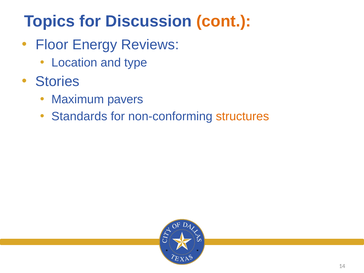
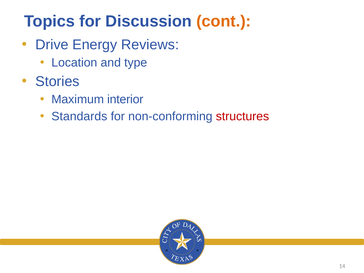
Floor: Floor -> Drive
pavers: pavers -> interior
structures colour: orange -> red
